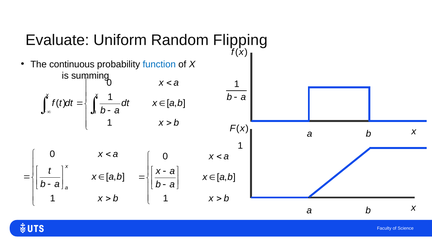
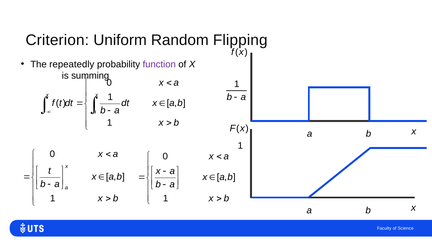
Evaluate: Evaluate -> Criterion
continuous: continuous -> repeatedly
function colour: blue -> purple
